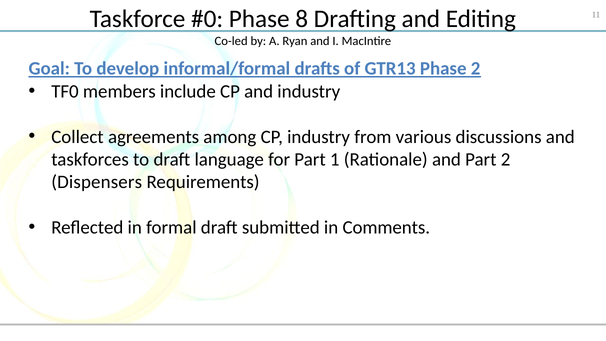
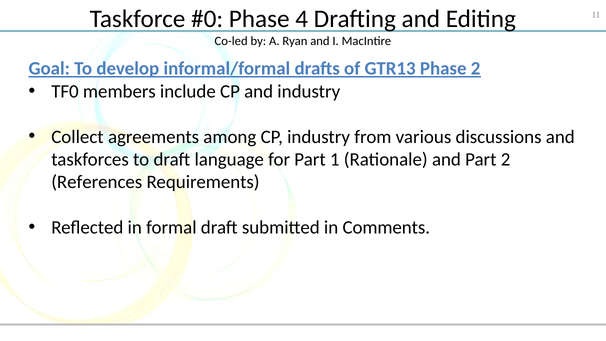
8: 8 -> 4
Dispensers: Dispensers -> References
